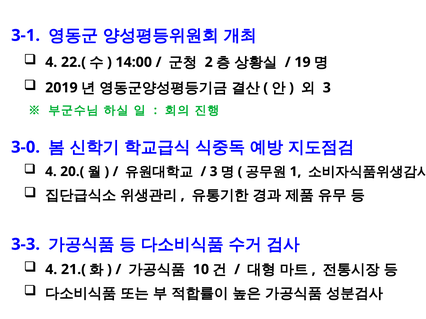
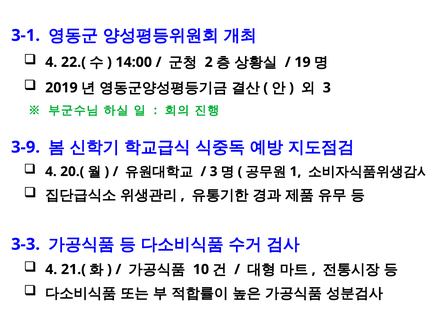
3-0: 3-0 -> 3-9
